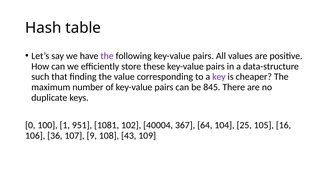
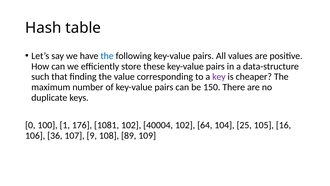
the at (107, 56) colour: purple -> blue
845: 845 -> 150
951: 951 -> 176
40004 367: 367 -> 102
43: 43 -> 89
